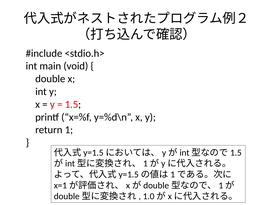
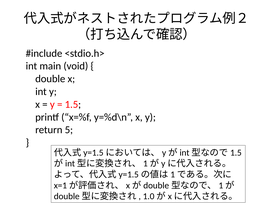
1: 1 -> 5
